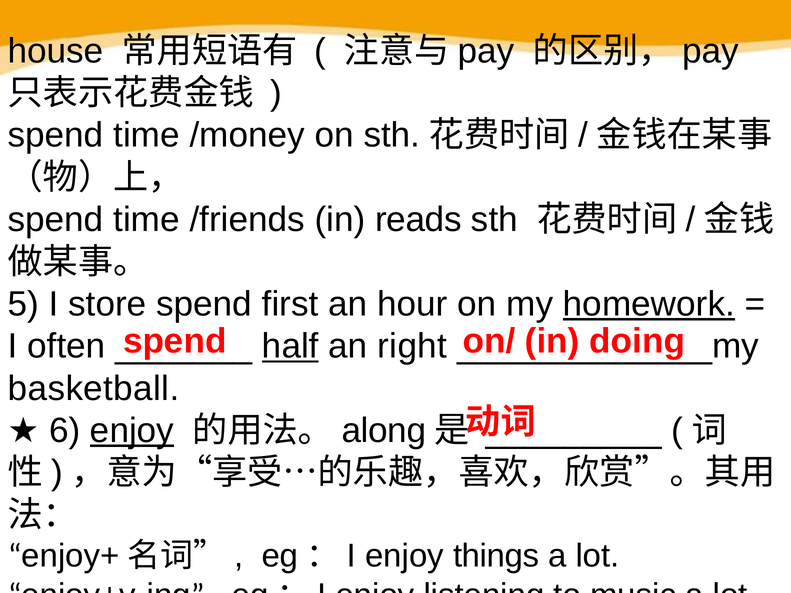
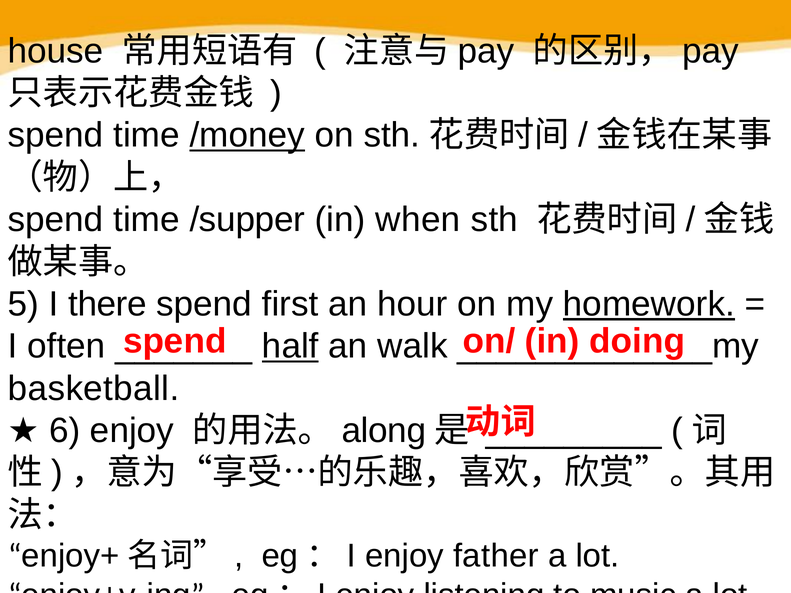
/money underline: none -> present
/friends: /friends -> /supper
reads: reads -> when
store: store -> there
right: right -> walk
enjoy at (132, 431) underline: present -> none
things: things -> father
